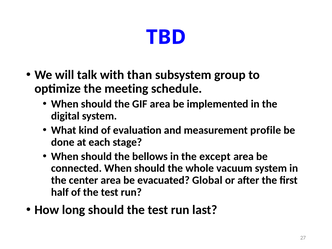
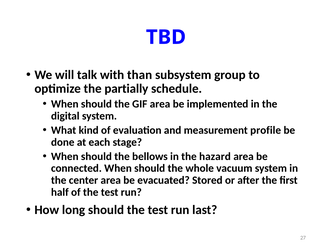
meeting: meeting -> partially
except: except -> hazard
Global: Global -> Stored
